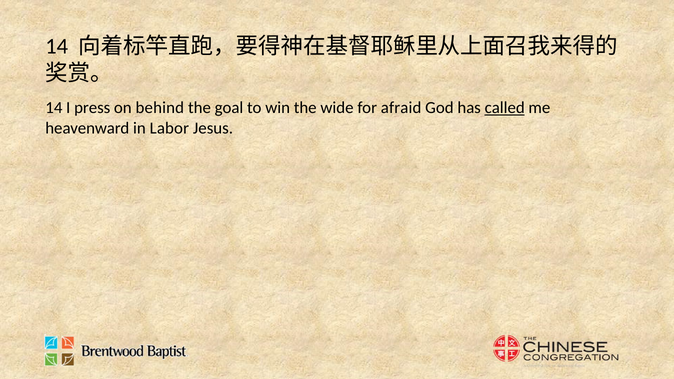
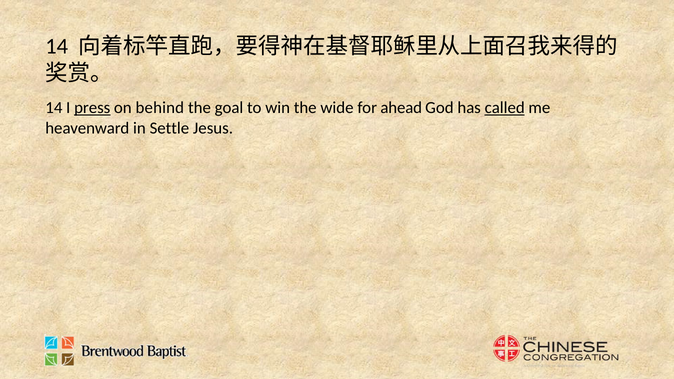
press underline: none -> present
afraid: afraid -> ahead
Labor: Labor -> Settle
